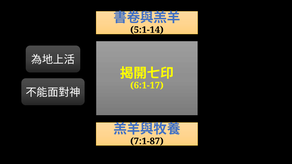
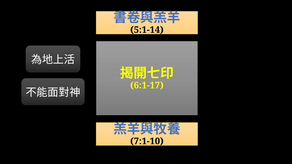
7:1-87: 7:1-87 -> 7:1-10
